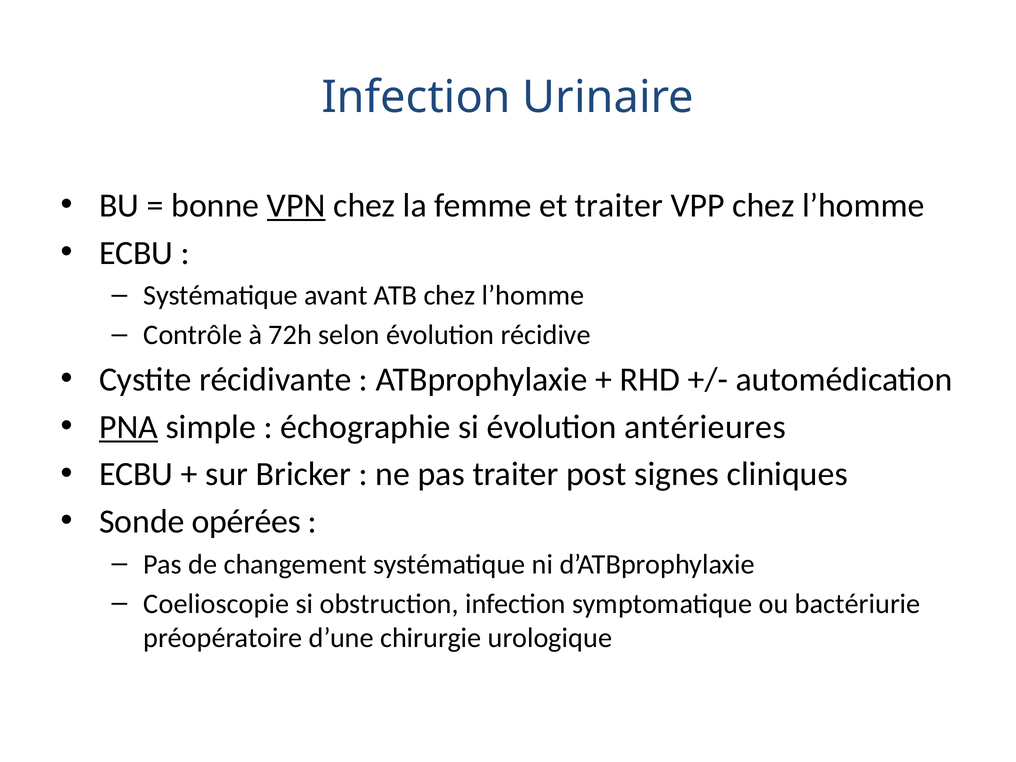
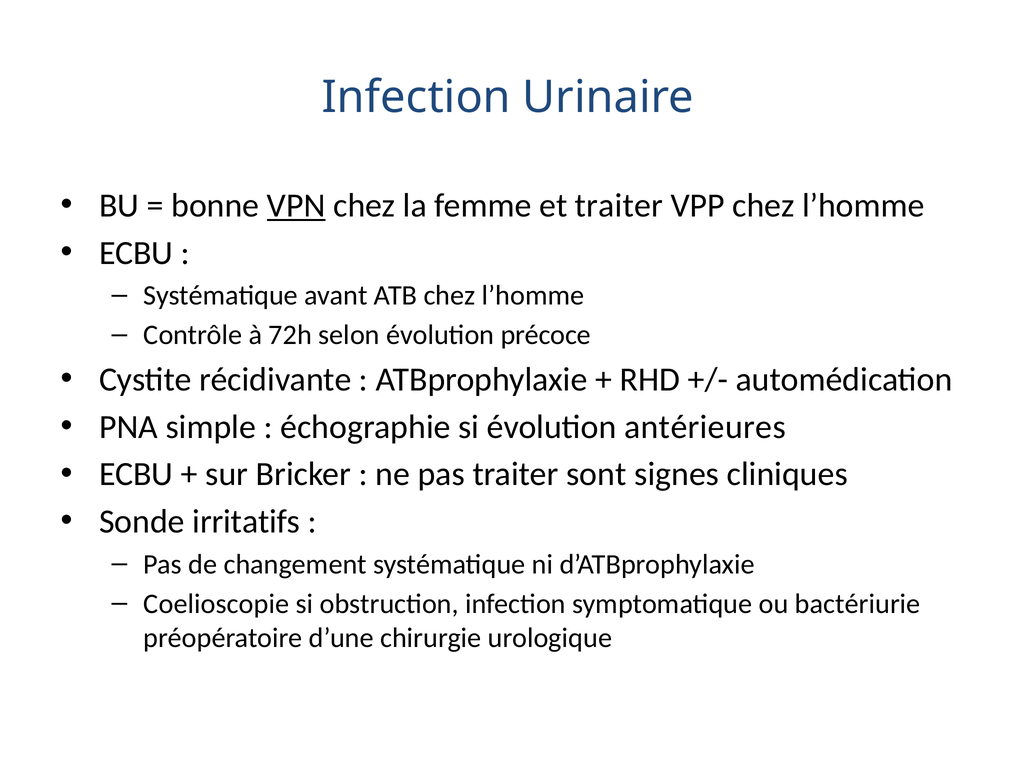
récidive: récidive -> précoce
PNA underline: present -> none
post: post -> sont
opérées: opérées -> irritatifs
